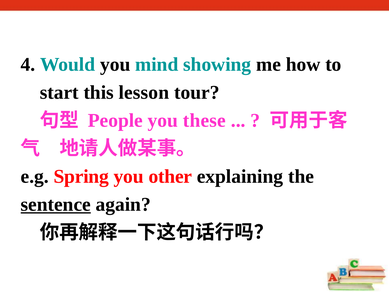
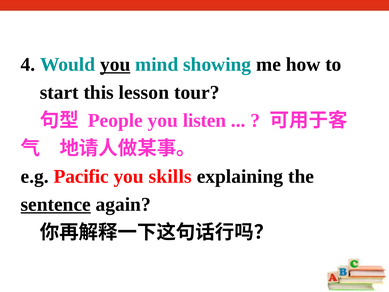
you at (115, 64) underline: none -> present
these: these -> listen
Spring: Spring -> Pacific
other: other -> skills
